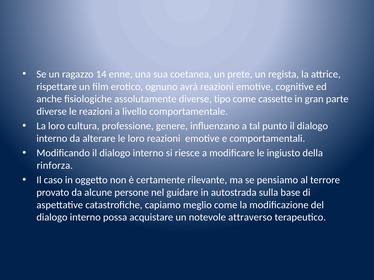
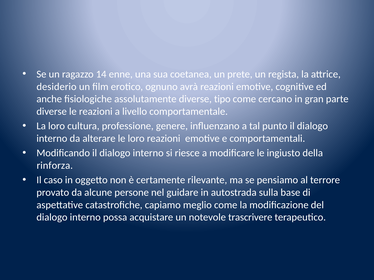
rispettare: rispettare -> desiderio
cassette: cassette -> cercano
attraverso: attraverso -> trascrivere
